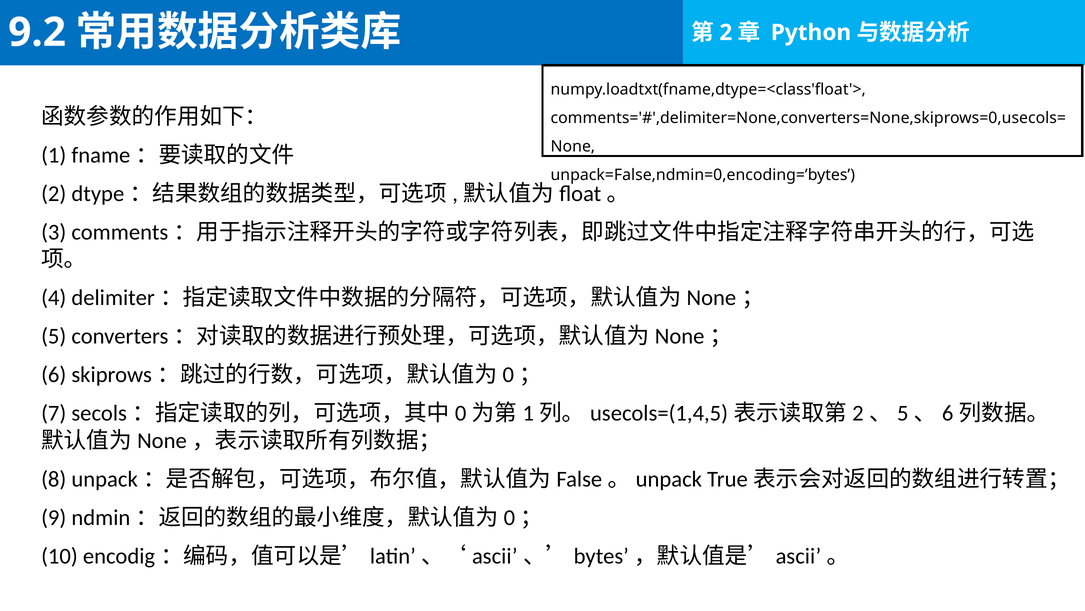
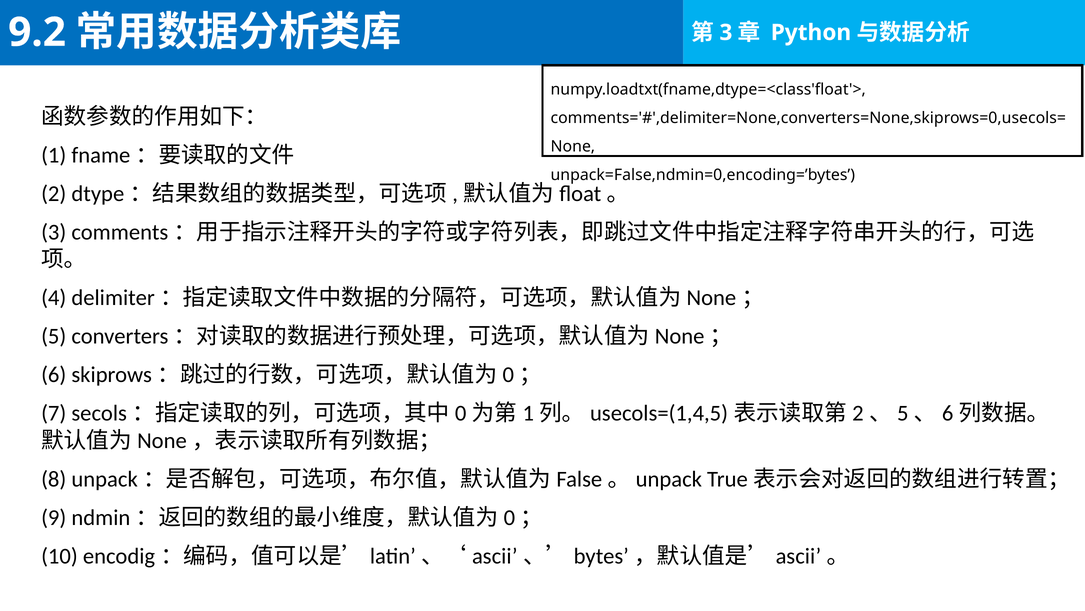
2 at (726, 33): 2 -> 3
